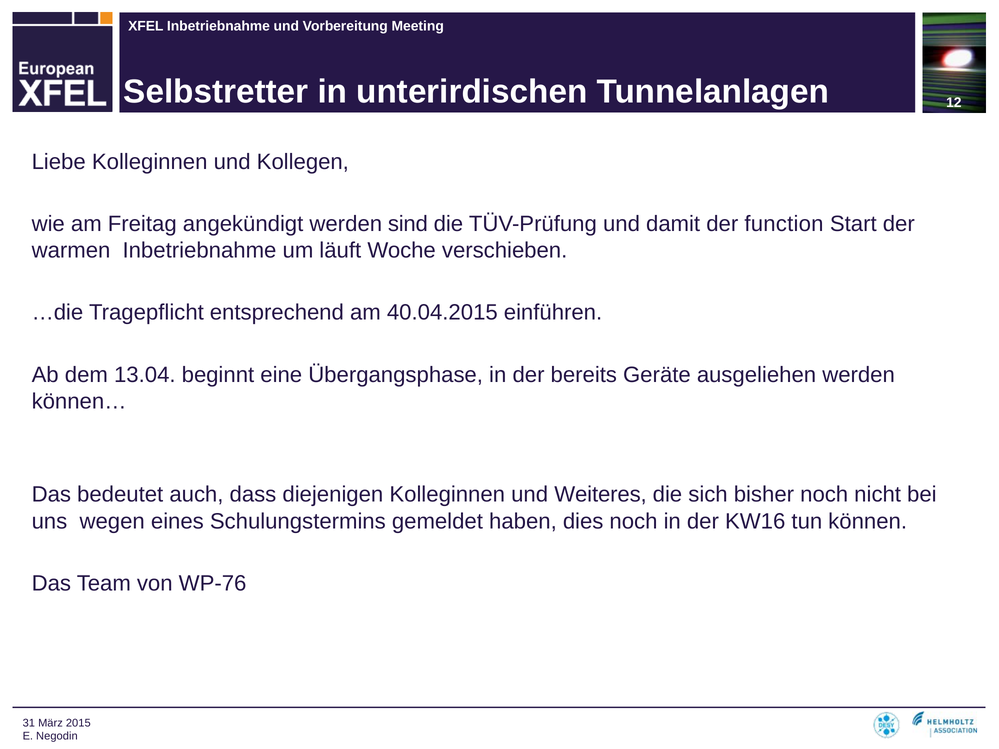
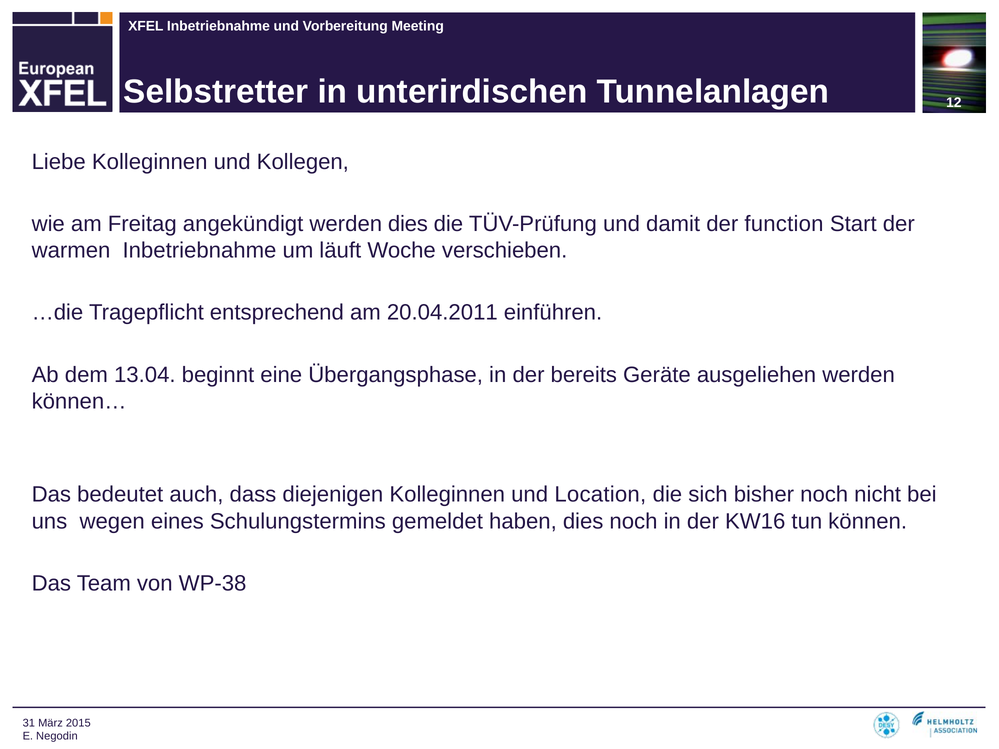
werden sind: sind -> dies
40.04.2015: 40.04.2015 -> 20.04.2011
Weiteres: Weiteres -> Location
WP-76: WP-76 -> WP-38
